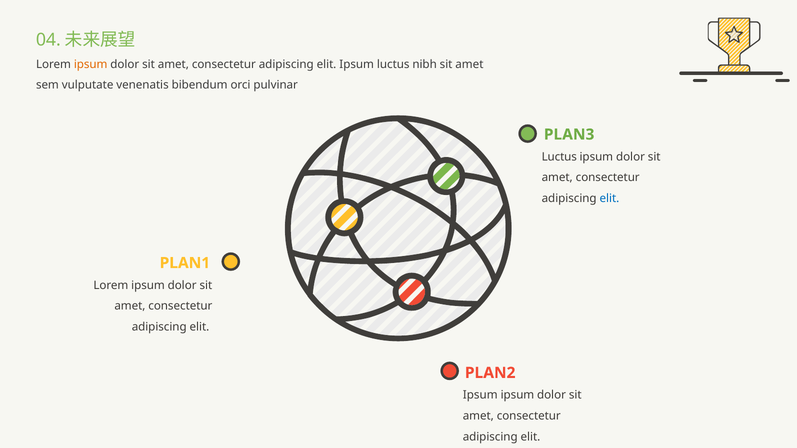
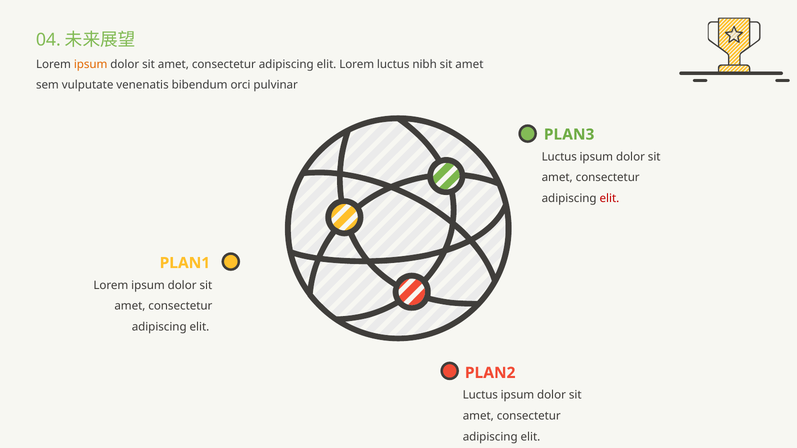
elit Ipsum: Ipsum -> Lorem
elit at (609, 199) colour: blue -> red
Ipsum at (480, 395): Ipsum -> Luctus
